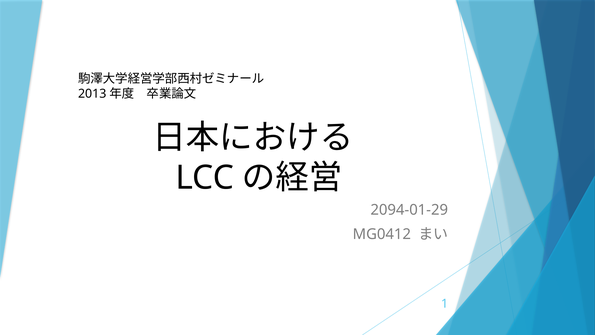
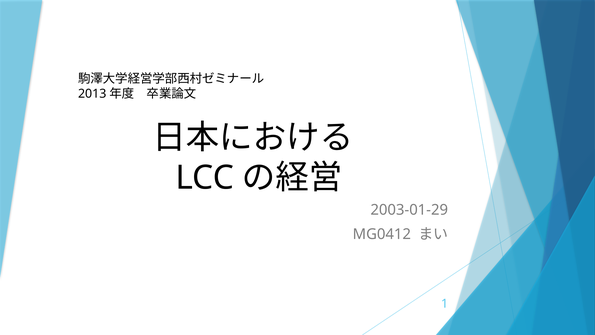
2094-01-29: 2094-01-29 -> 2003-01-29
